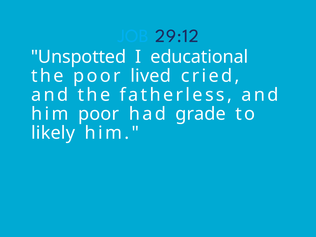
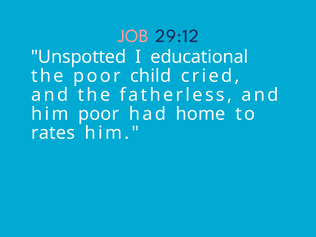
JOB colour: light blue -> pink
lived: lived -> child
grade: grade -> home
likely: likely -> rates
